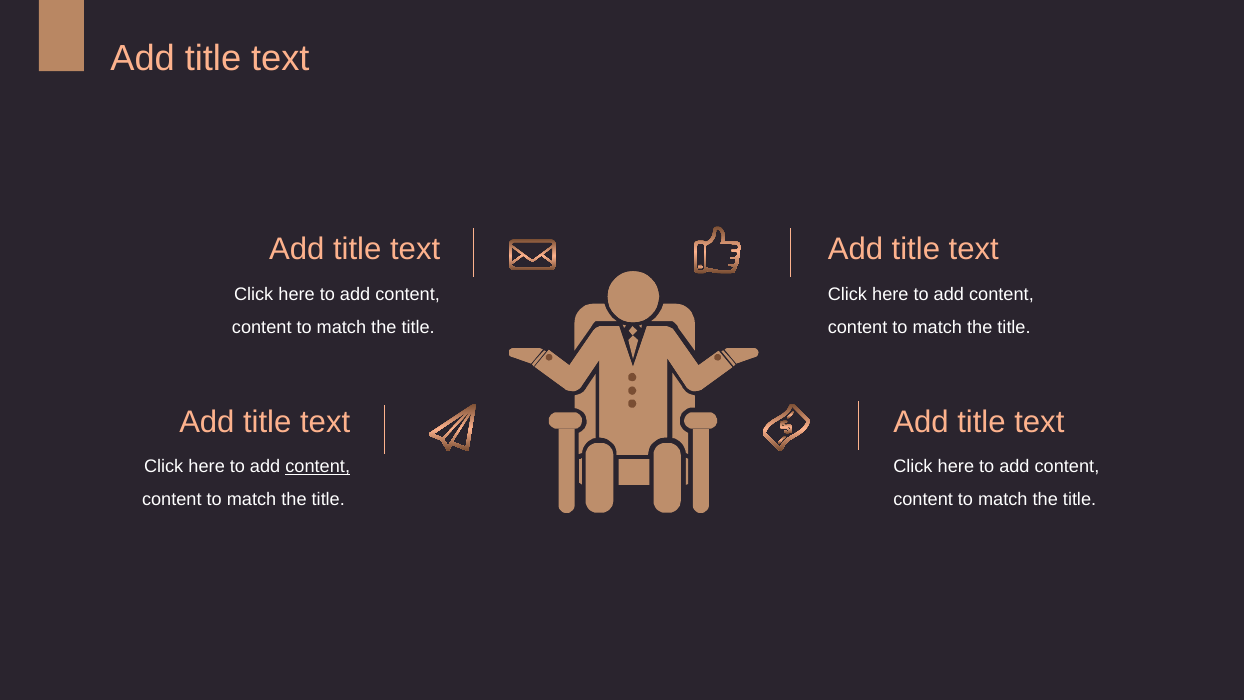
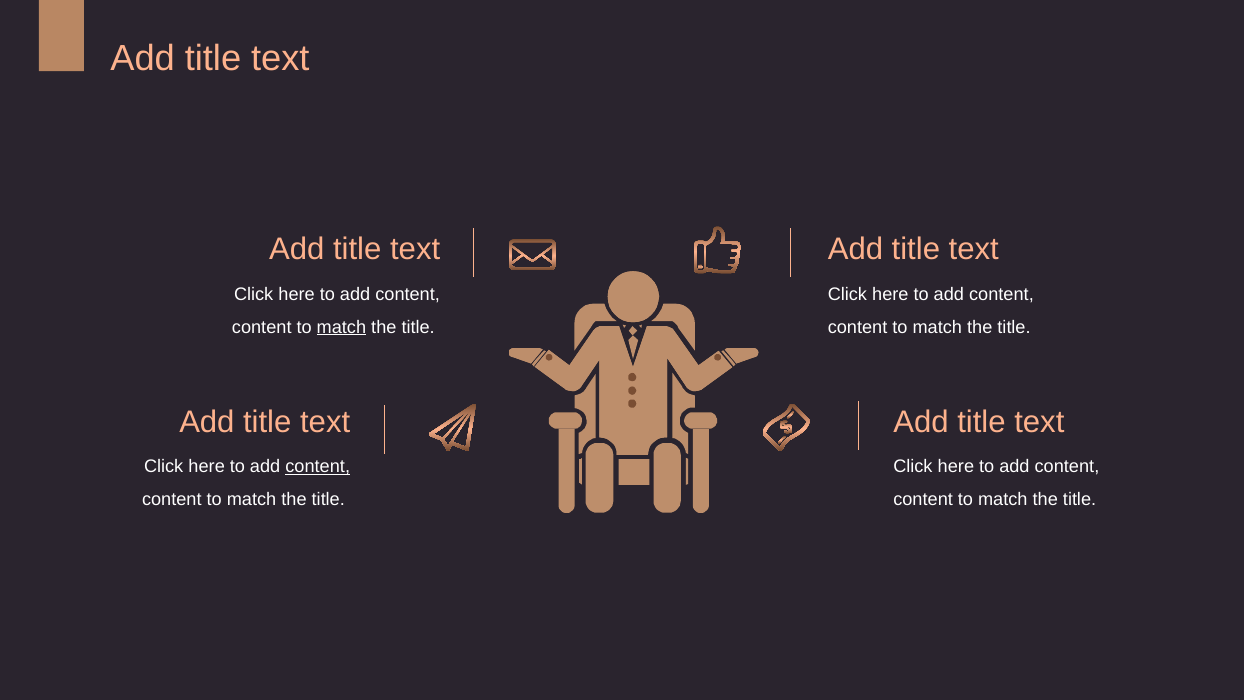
match at (341, 327) underline: none -> present
